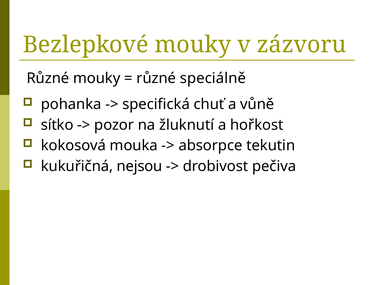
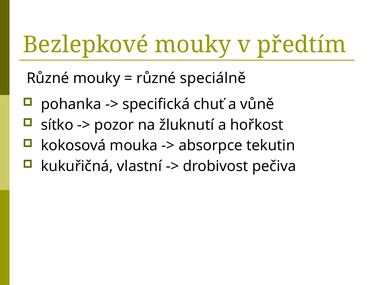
zázvoru: zázvoru -> předtím
nejsou: nejsou -> vlastní
